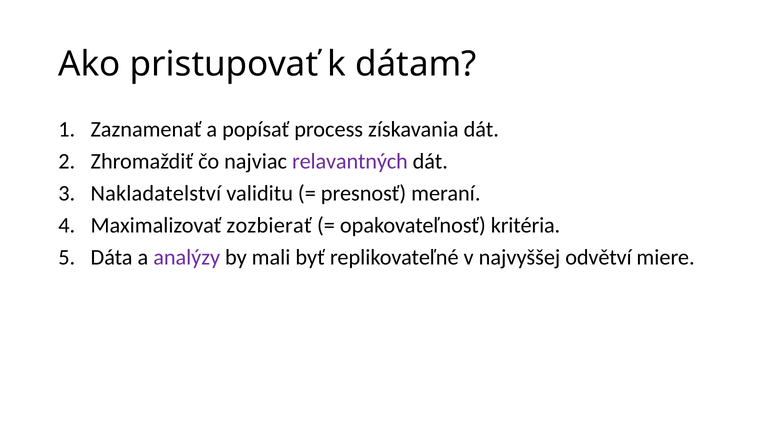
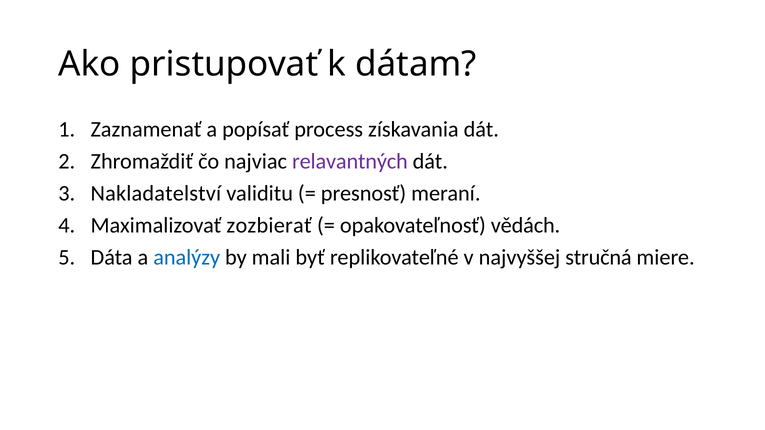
kritéria: kritéria -> vědách
analýzy colour: purple -> blue
odvětví: odvětví -> stručná
